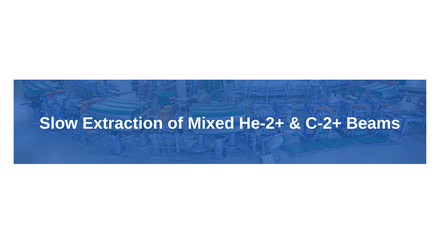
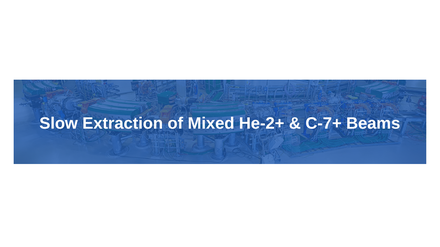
C-2+: C-2+ -> C-7+
